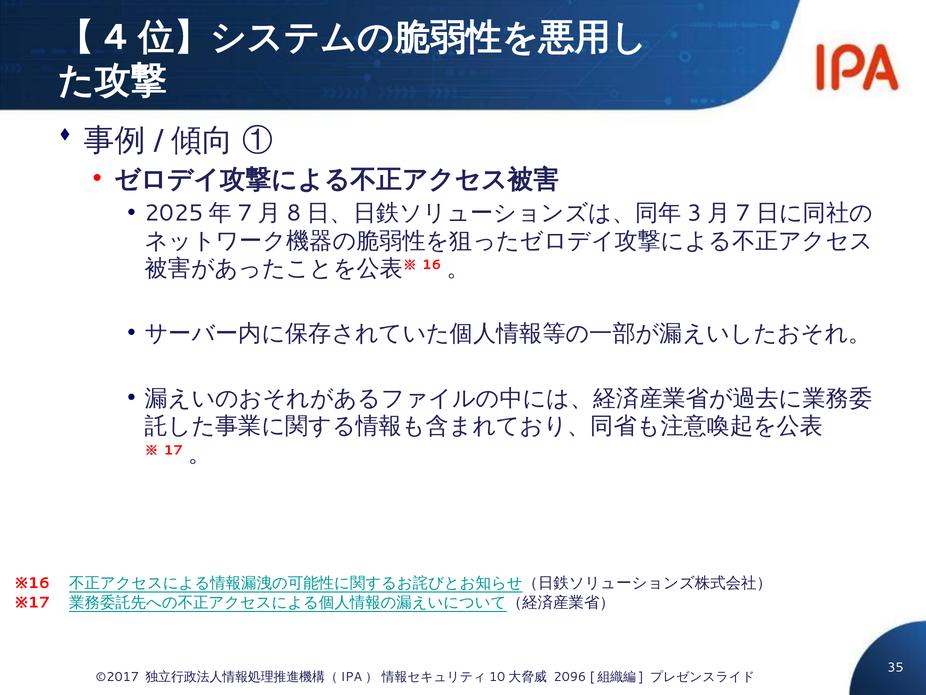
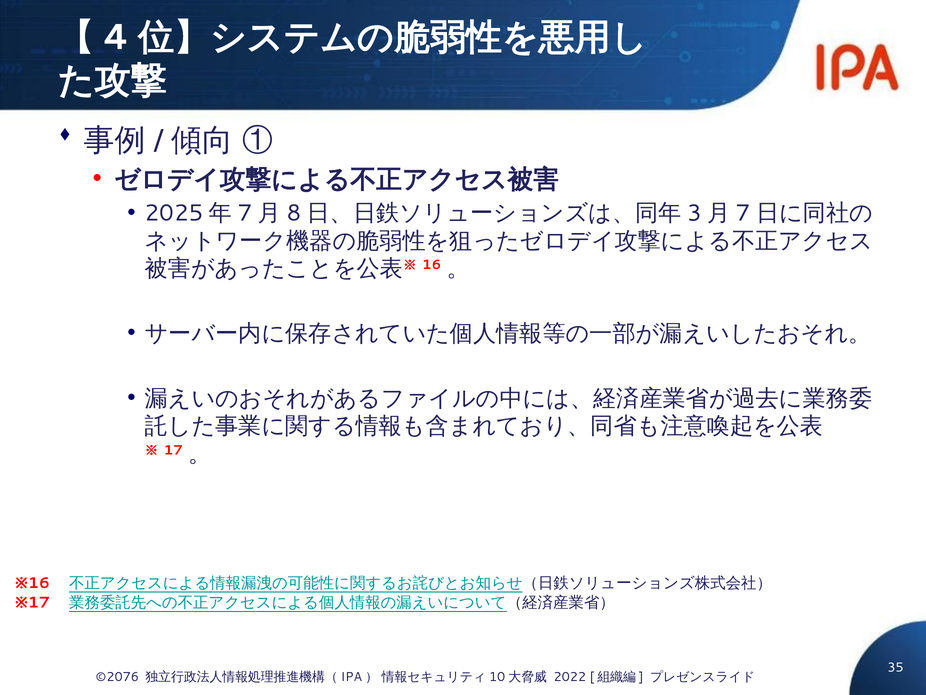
©2017: ©2017 -> ©2076
2096: 2096 -> 2022
